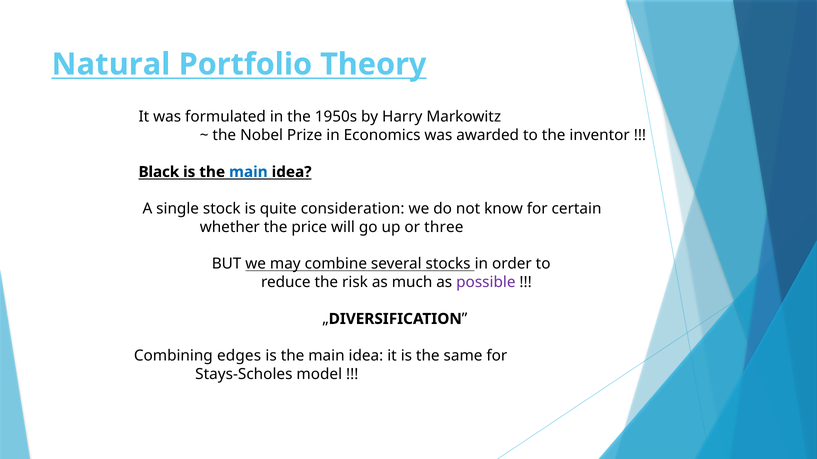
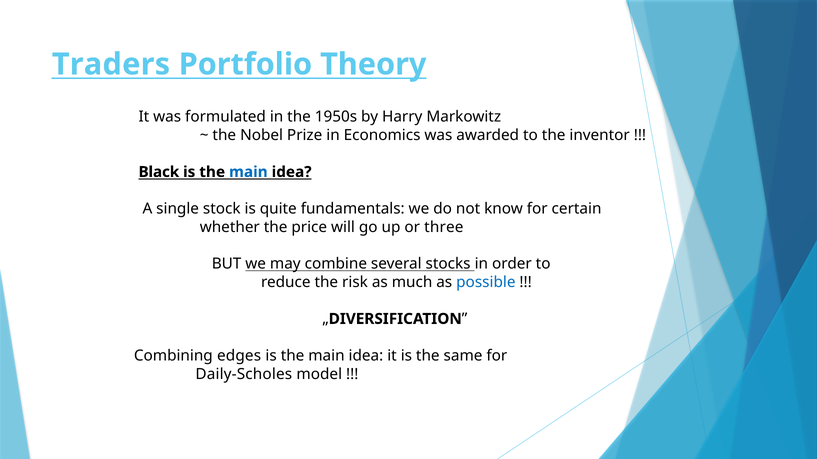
Natural: Natural -> Traders
consideration: consideration -> fundamentals
possible colour: purple -> blue
Stays-Scholes: Stays-Scholes -> Daily-Scholes
